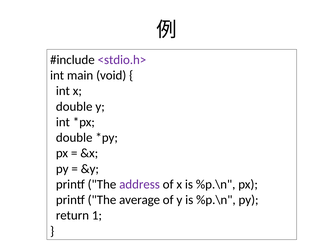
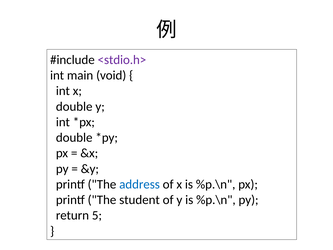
address colour: purple -> blue
average: average -> student
1: 1 -> 5
